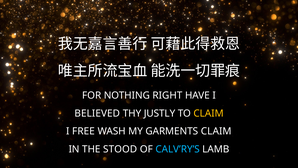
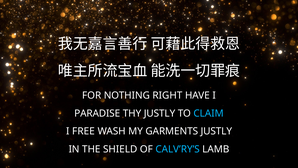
BELIEVED: BELIEVED -> PARADISE
CLAIM at (209, 113) colour: yellow -> light blue
GARMENTS CLAIM: CLAIM -> JUSTLY
STOOD: STOOD -> SHIELD
